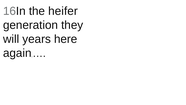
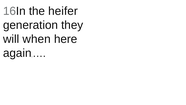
years: years -> when
